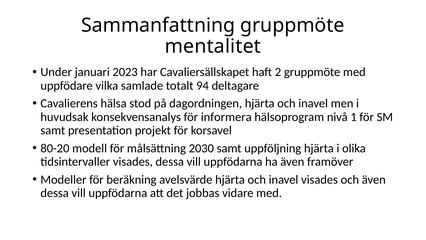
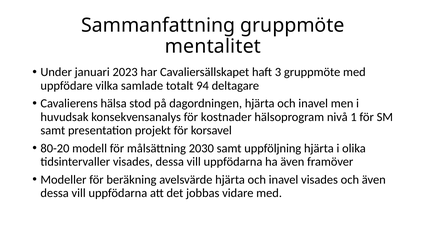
2: 2 -> 3
informera: informera -> kostnader
